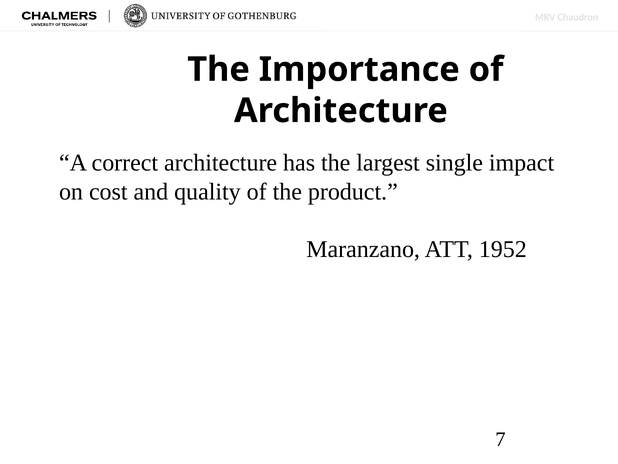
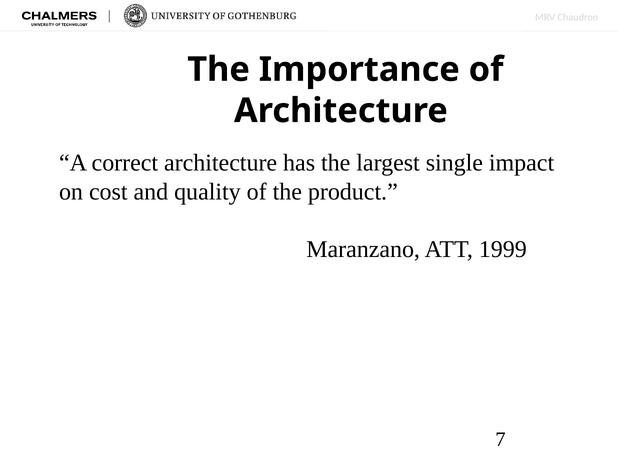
1952: 1952 -> 1999
